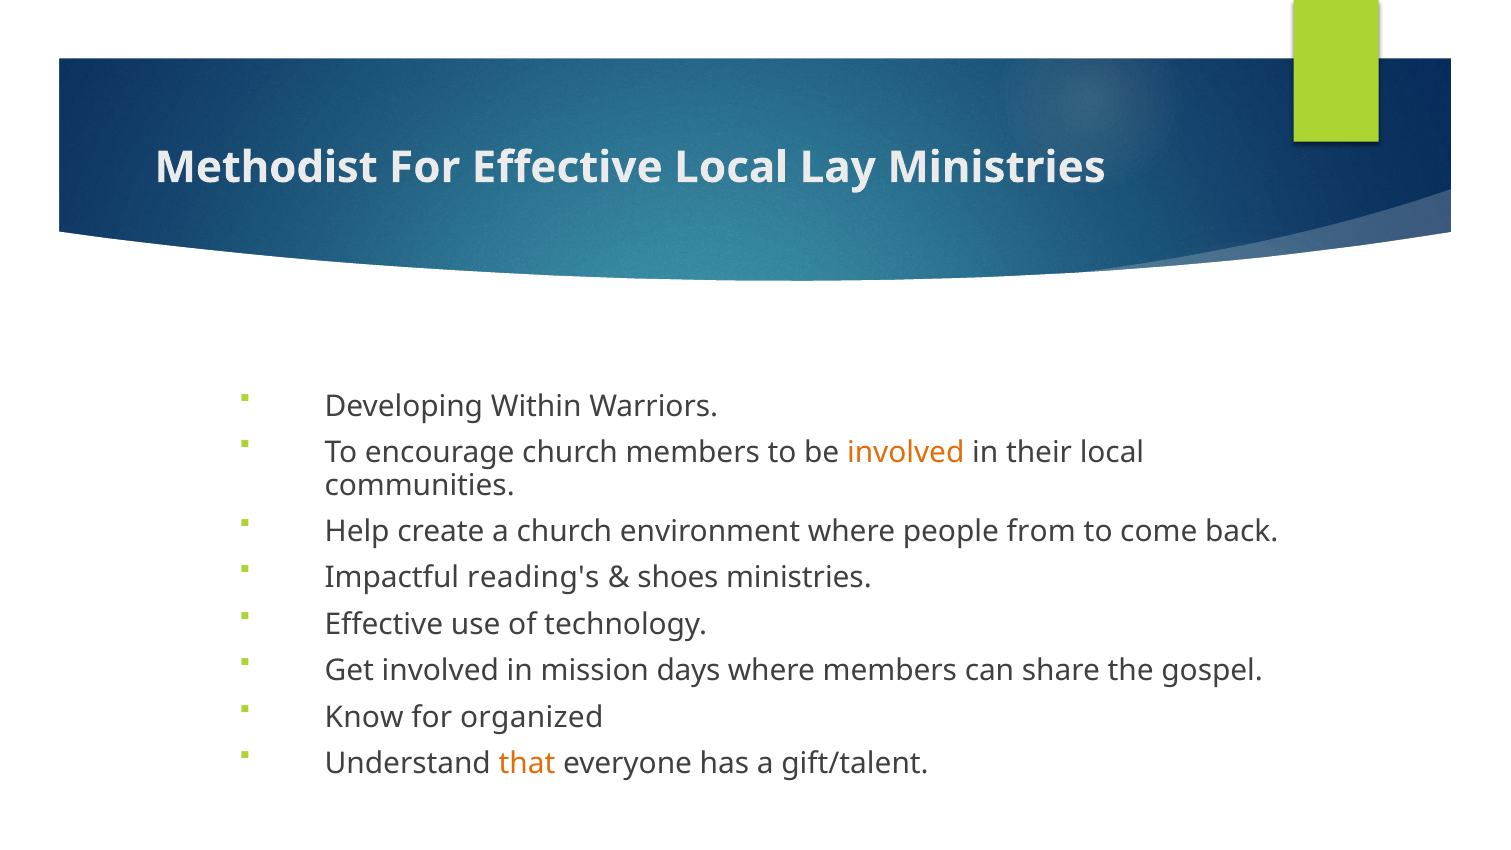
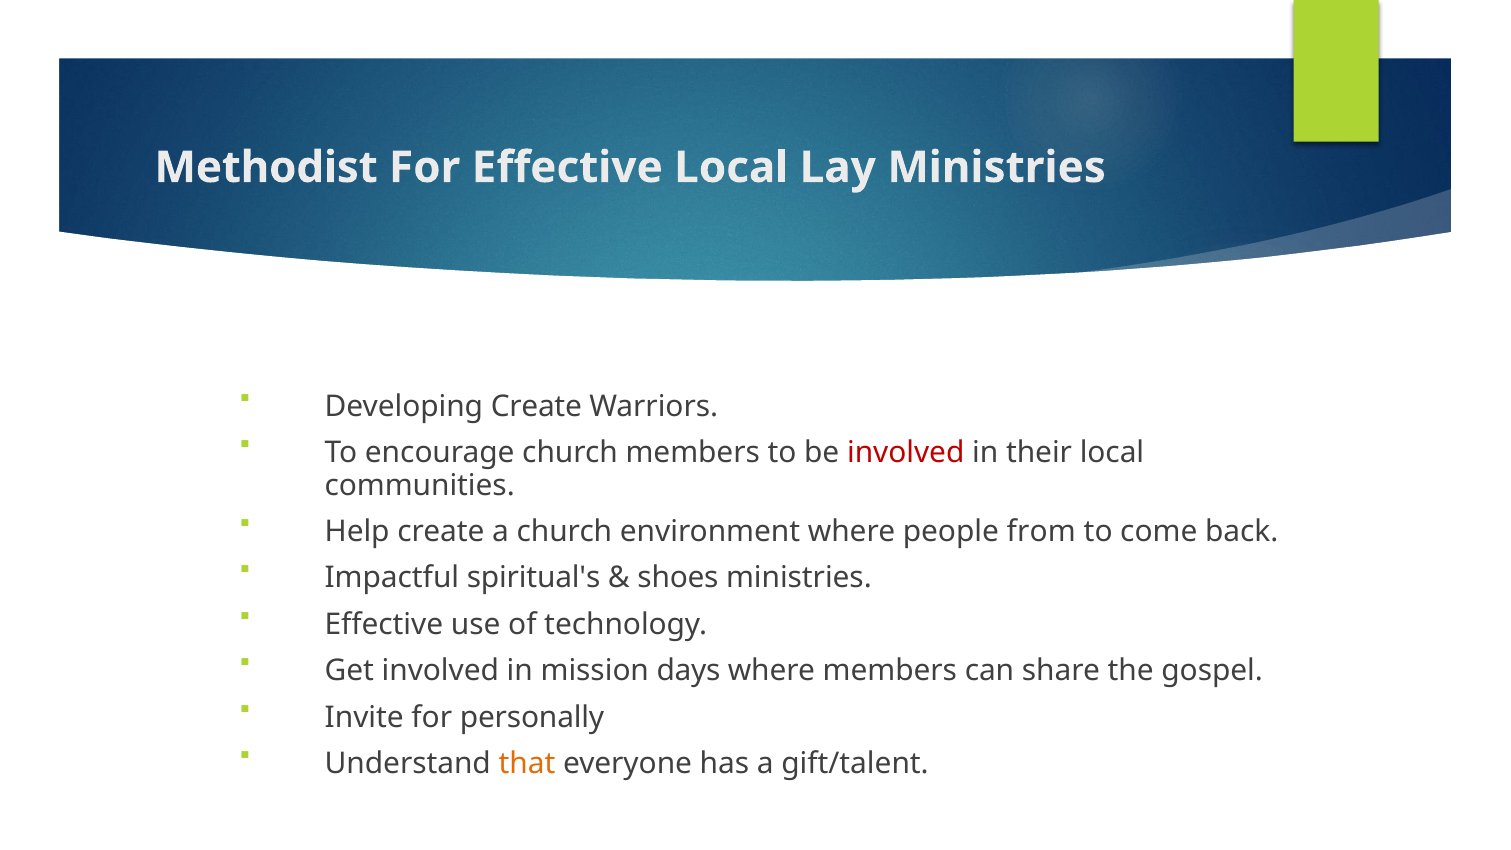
Developing Within: Within -> Create
involved at (906, 453) colour: orange -> red
reading's: reading's -> spiritual's
Know: Know -> Invite
organized: organized -> personally
